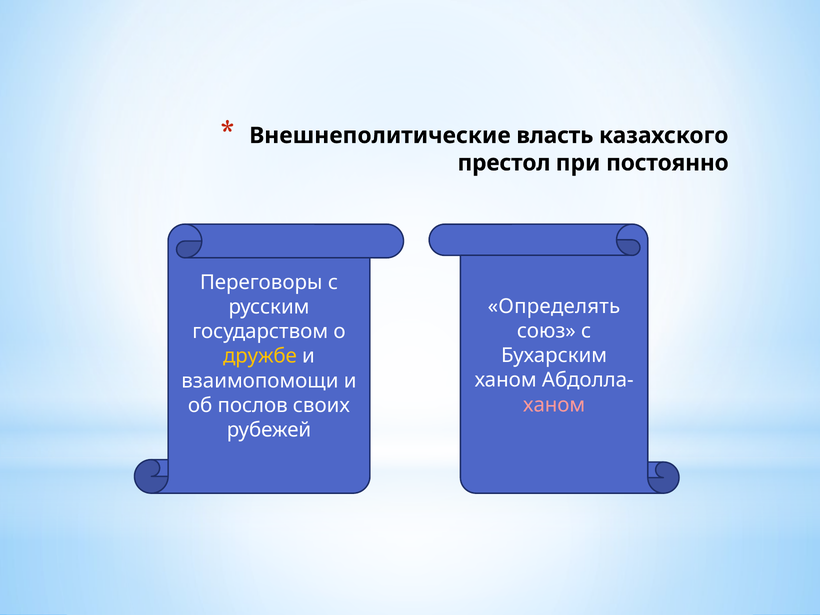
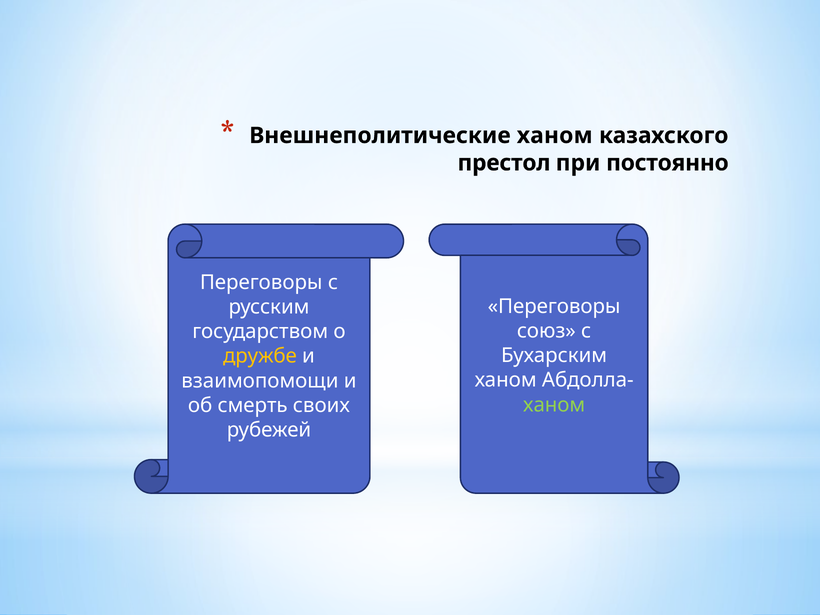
Внешнеполитические власть: власть -> ханом
Определять at (554, 306): Определять -> Переговоры
ханом at (554, 405) colour: pink -> light green
послов: послов -> смерть
